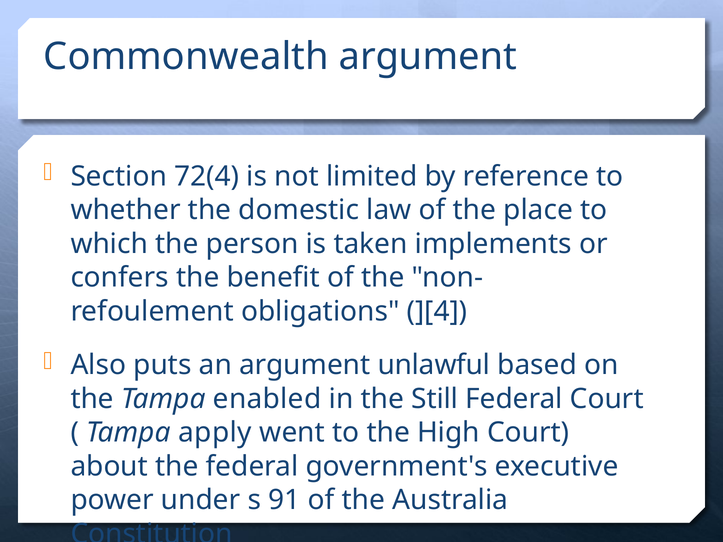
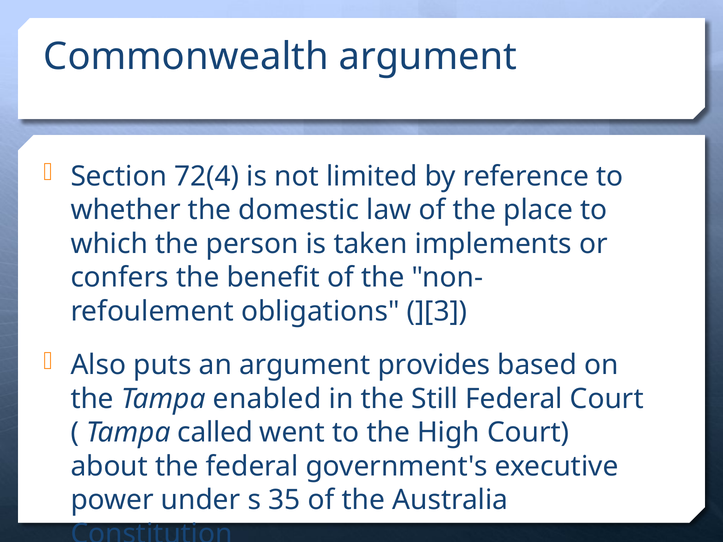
][4: ][4 -> ][3
unlawful: unlawful -> provides
apply: apply -> called
91: 91 -> 35
